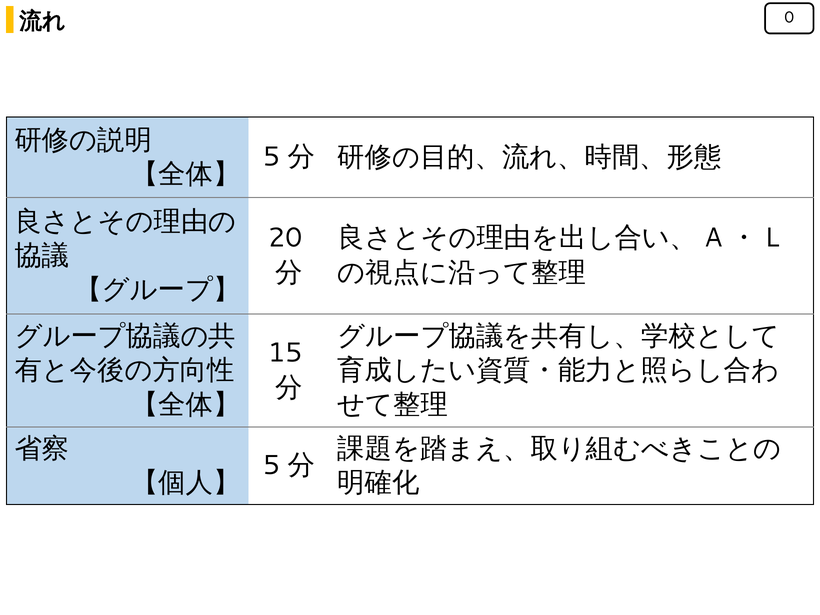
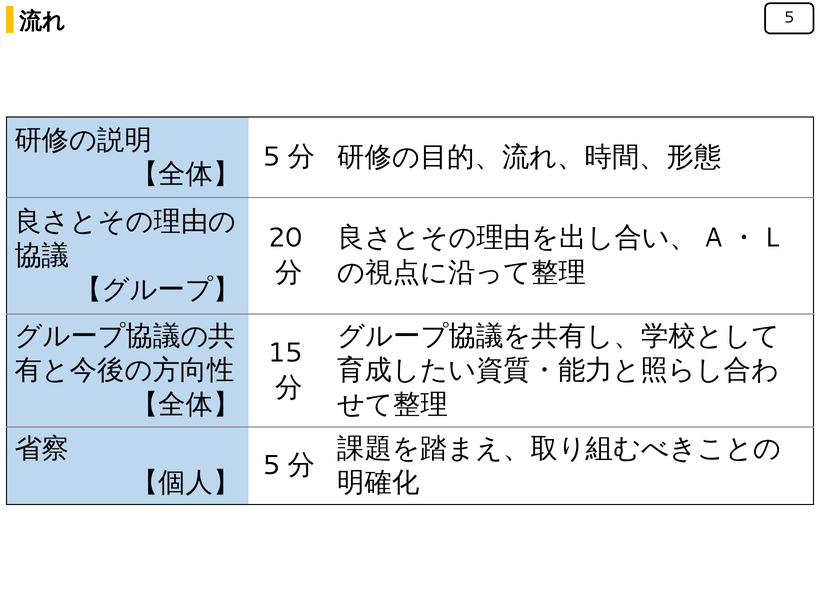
0 at (789, 18): 0 -> 5
